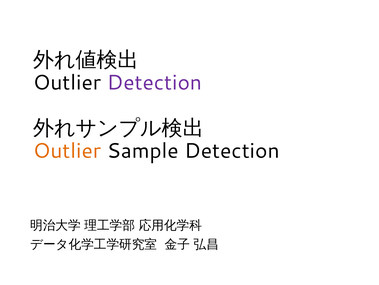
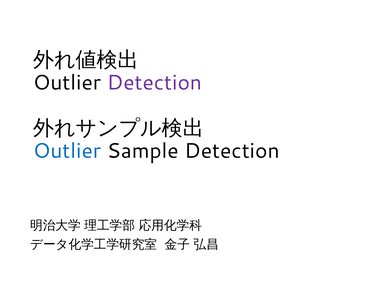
Outlier at (67, 151) colour: orange -> blue
